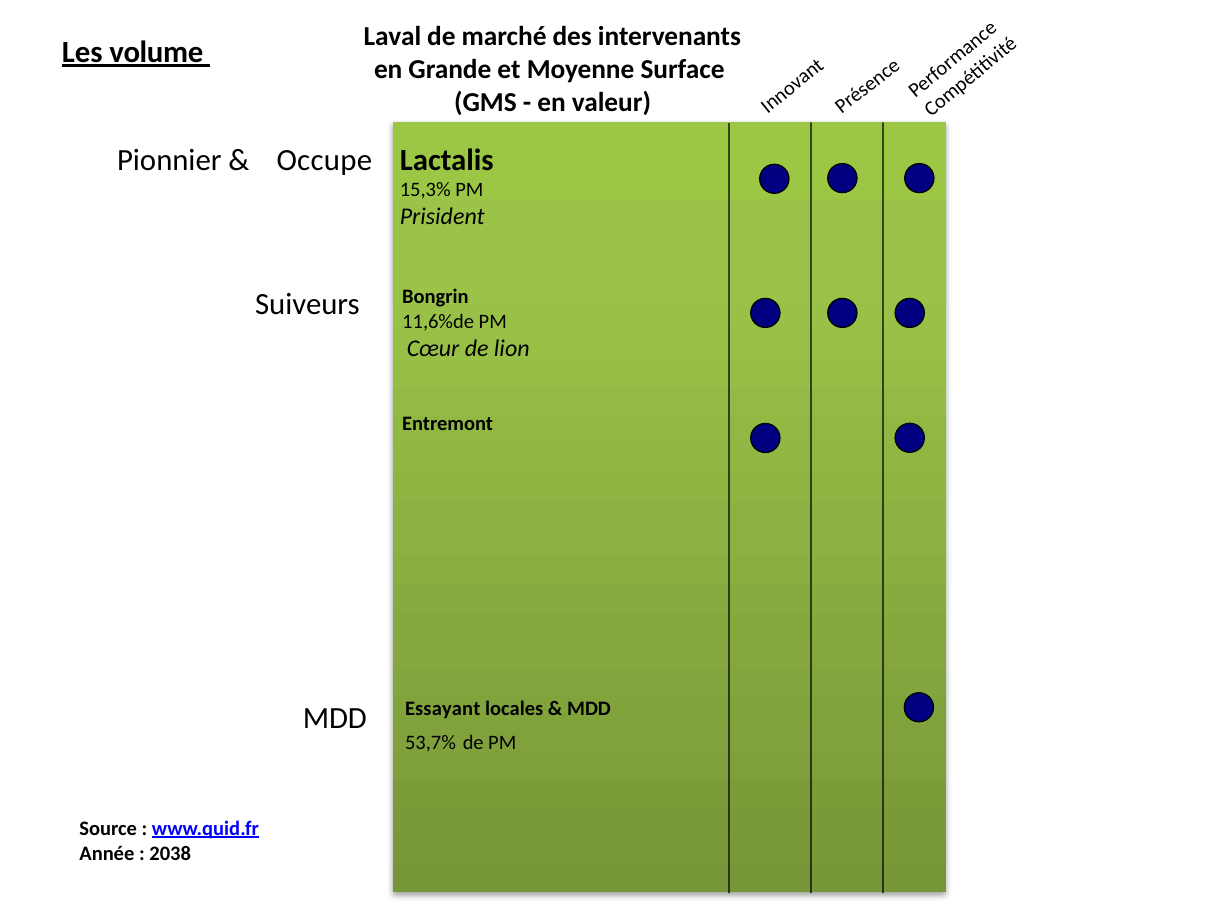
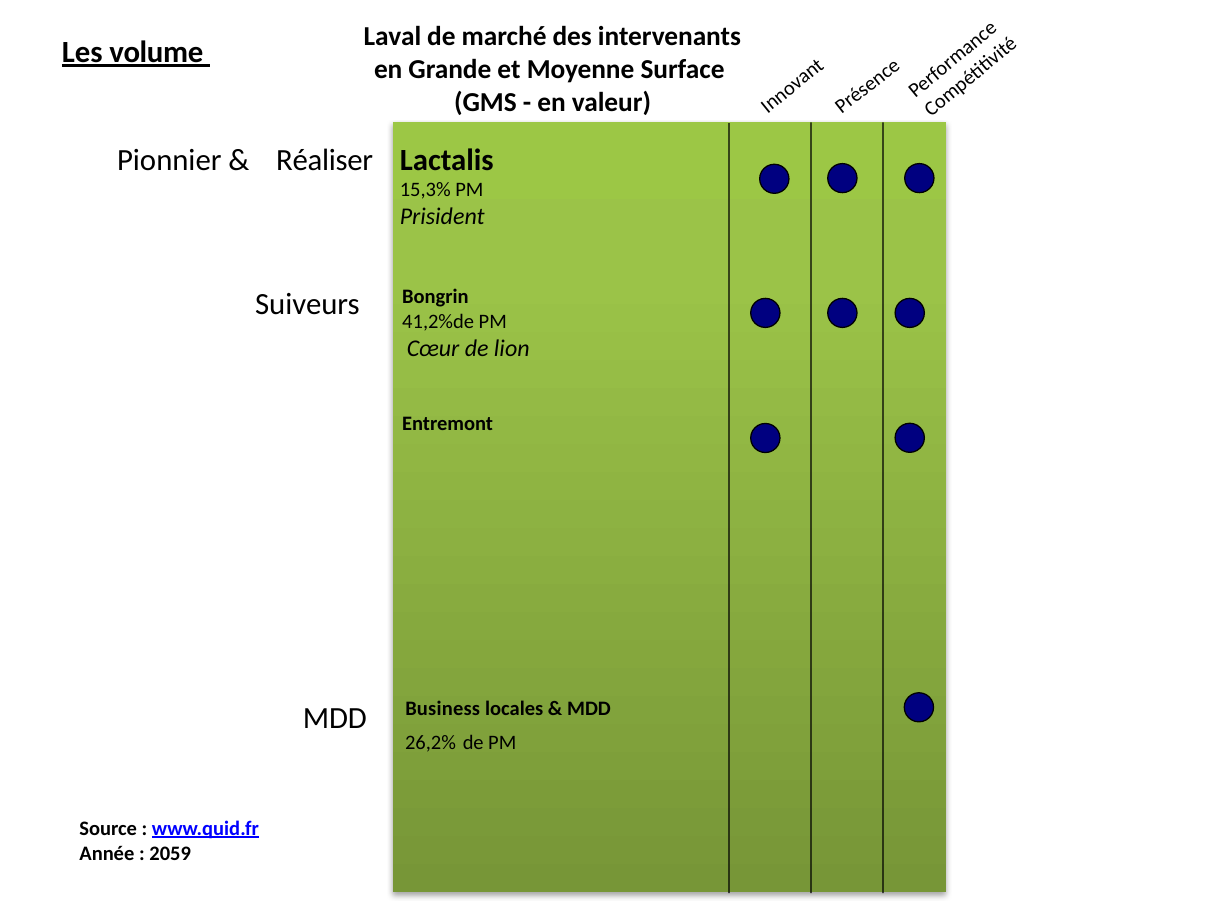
Occupe: Occupe -> Réaliser
11,6%de: 11,6%de -> 41,2%de
Essayant: Essayant -> Business
53,7%: 53,7% -> 26,2%
2038: 2038 -> 2059
